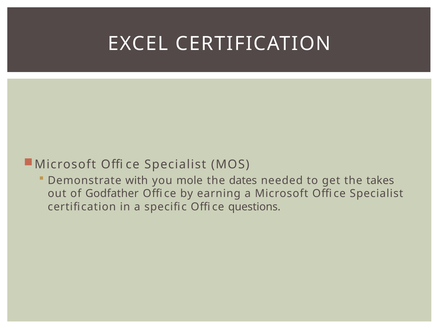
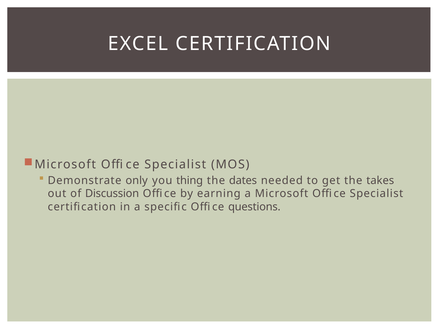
with: with -> only
mole: mole -> thing
Godfather: Godfather -> Discussion
